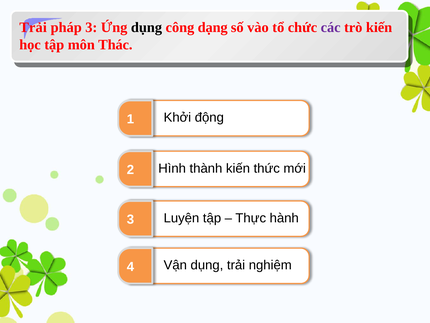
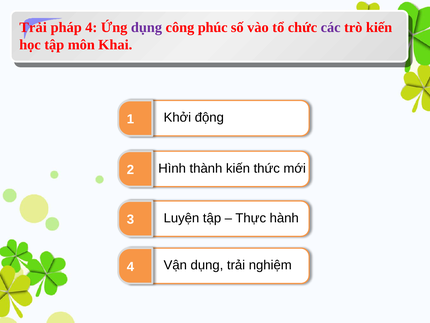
pháp 3: 3 -> 4
dụng at (147, 27) colour: black -> purple
dạng: dạng -> phúc
Thác: Thác -> Khai
